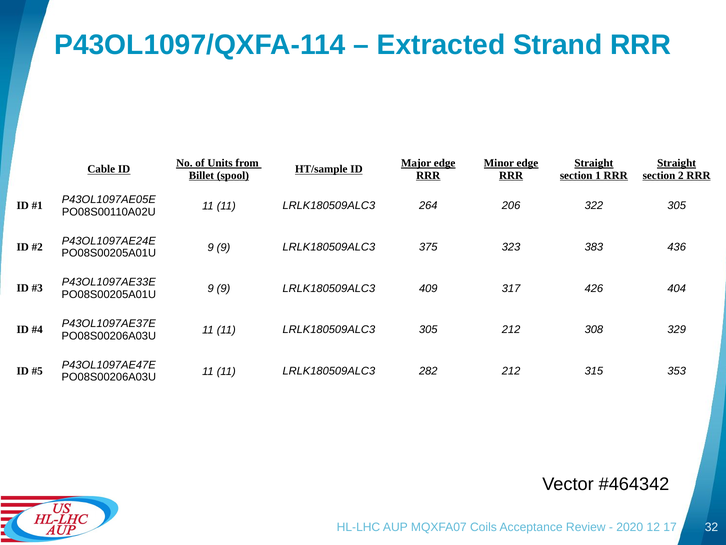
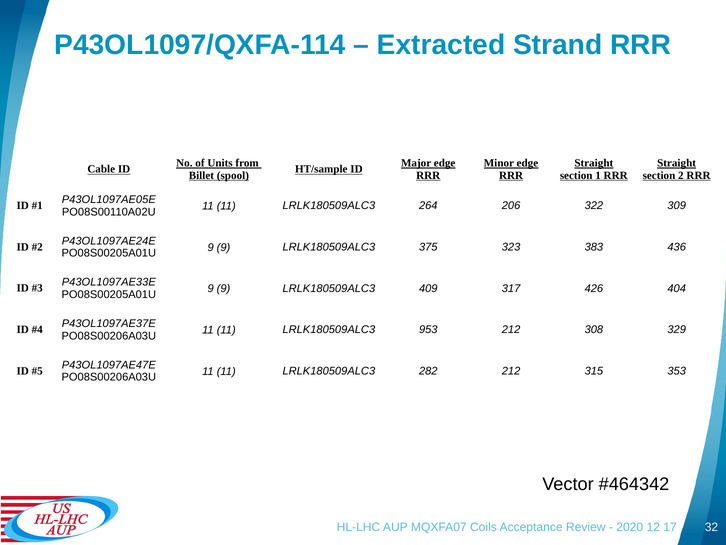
322 305: 305 -> 309
LRLK180509ALC3 305: 305 -> 953
